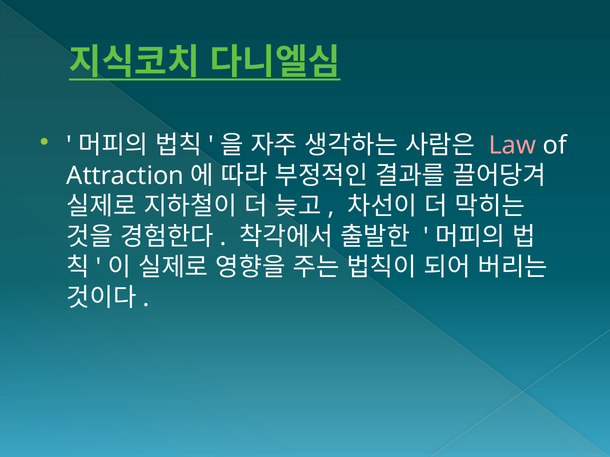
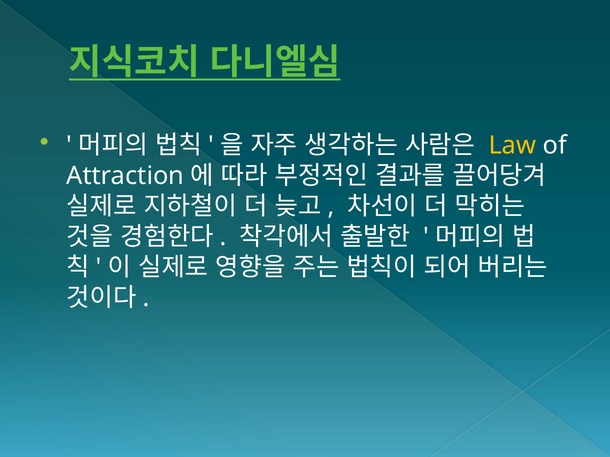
Law colour: pink -> yellow
